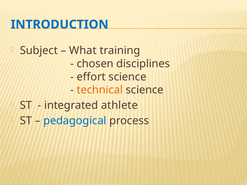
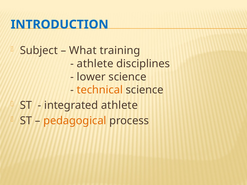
chosen at (95, 64): chosen -> athlete
effort: effort -> lower
pedagogical colour: blue -> orange
